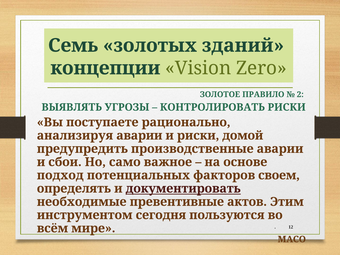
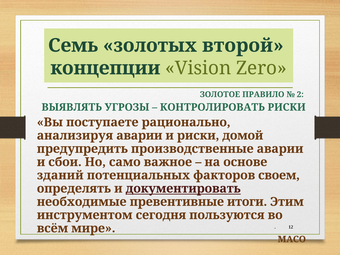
зданий: зданий -> второй
подход: подход -> зданий
актов: актов -> итоги
